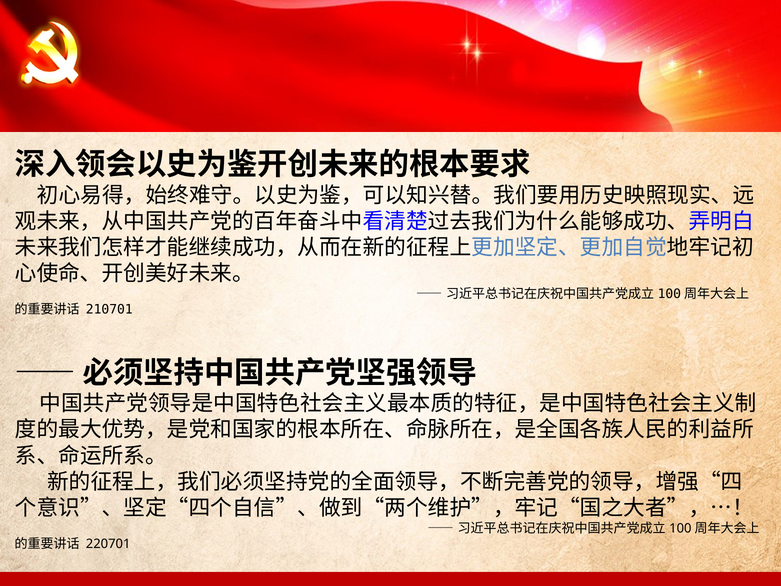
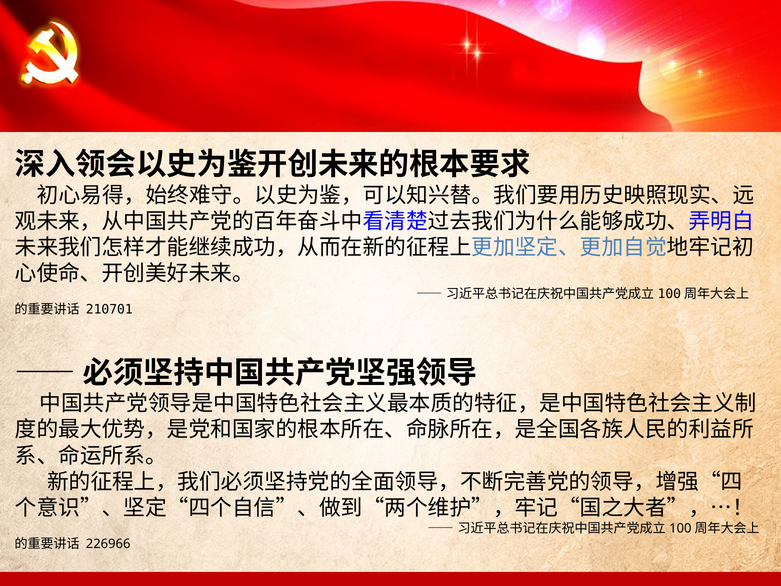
220701: 220701 -> 226966
